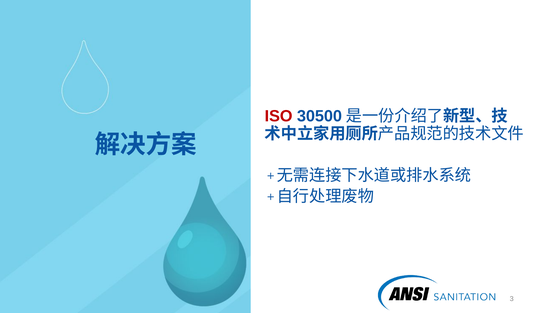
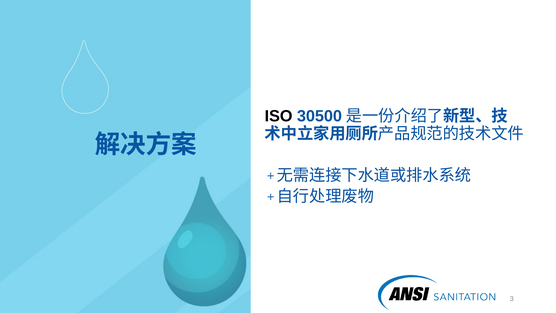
ISO colour: red -> black
